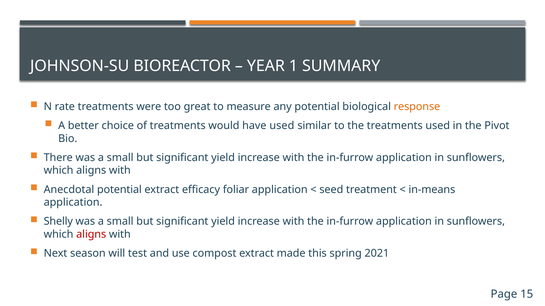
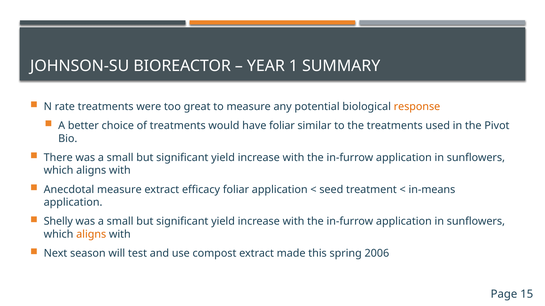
have used: used -> foliar
Anecdotal potential: potential -> measure
aligns at (91, 235) colour: red -> orange
2021: 2021 -> 2006
